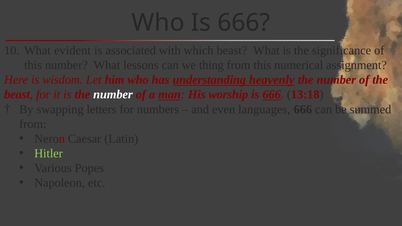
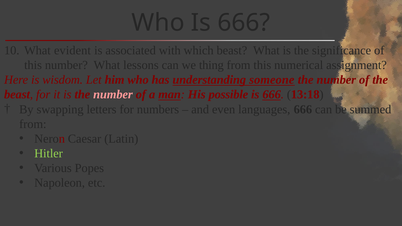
heavenly: heavenly -> someone
number at (113, 95) colour: white -> pink
worship: worship -> possible
